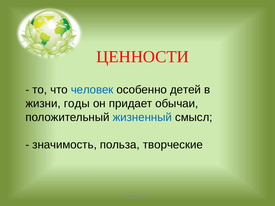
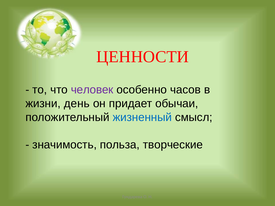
человек colour: blue -> purple
детей: детей -> часов
годы: годы -> день
